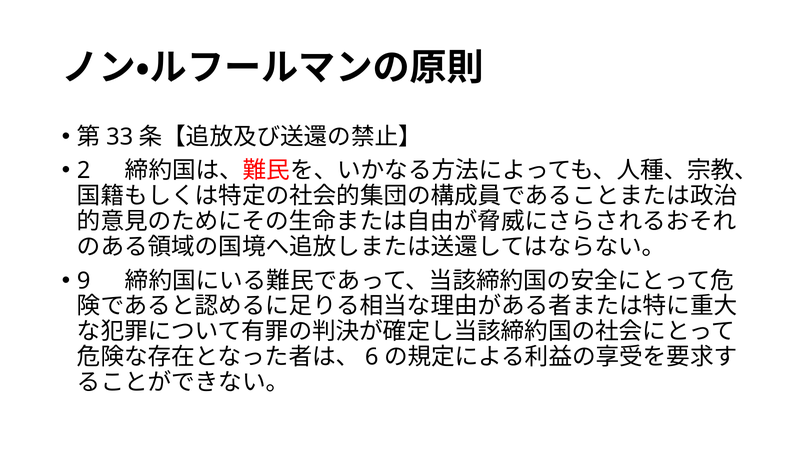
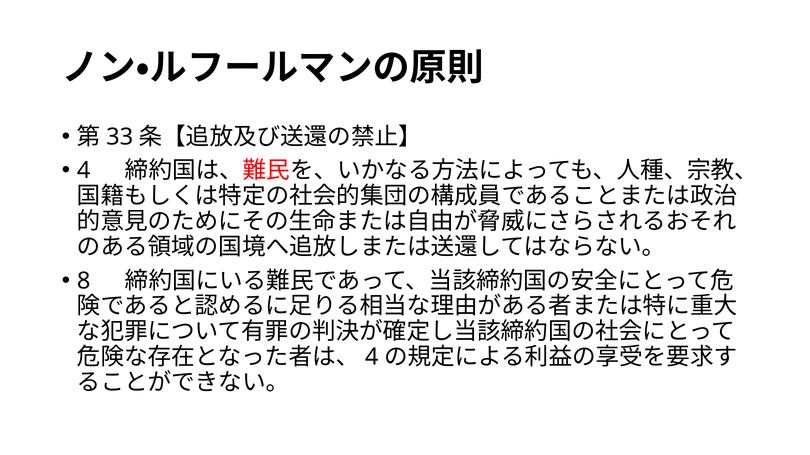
2 at (84, 171): 2 -> 4
9: 9 -> 8
6 at (372, 358): 6 -> 4
